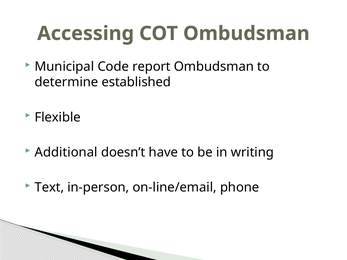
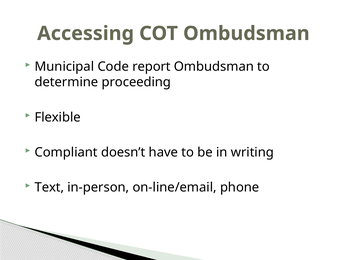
established: established -> proceeding
Additional: Additional -> Compliant
